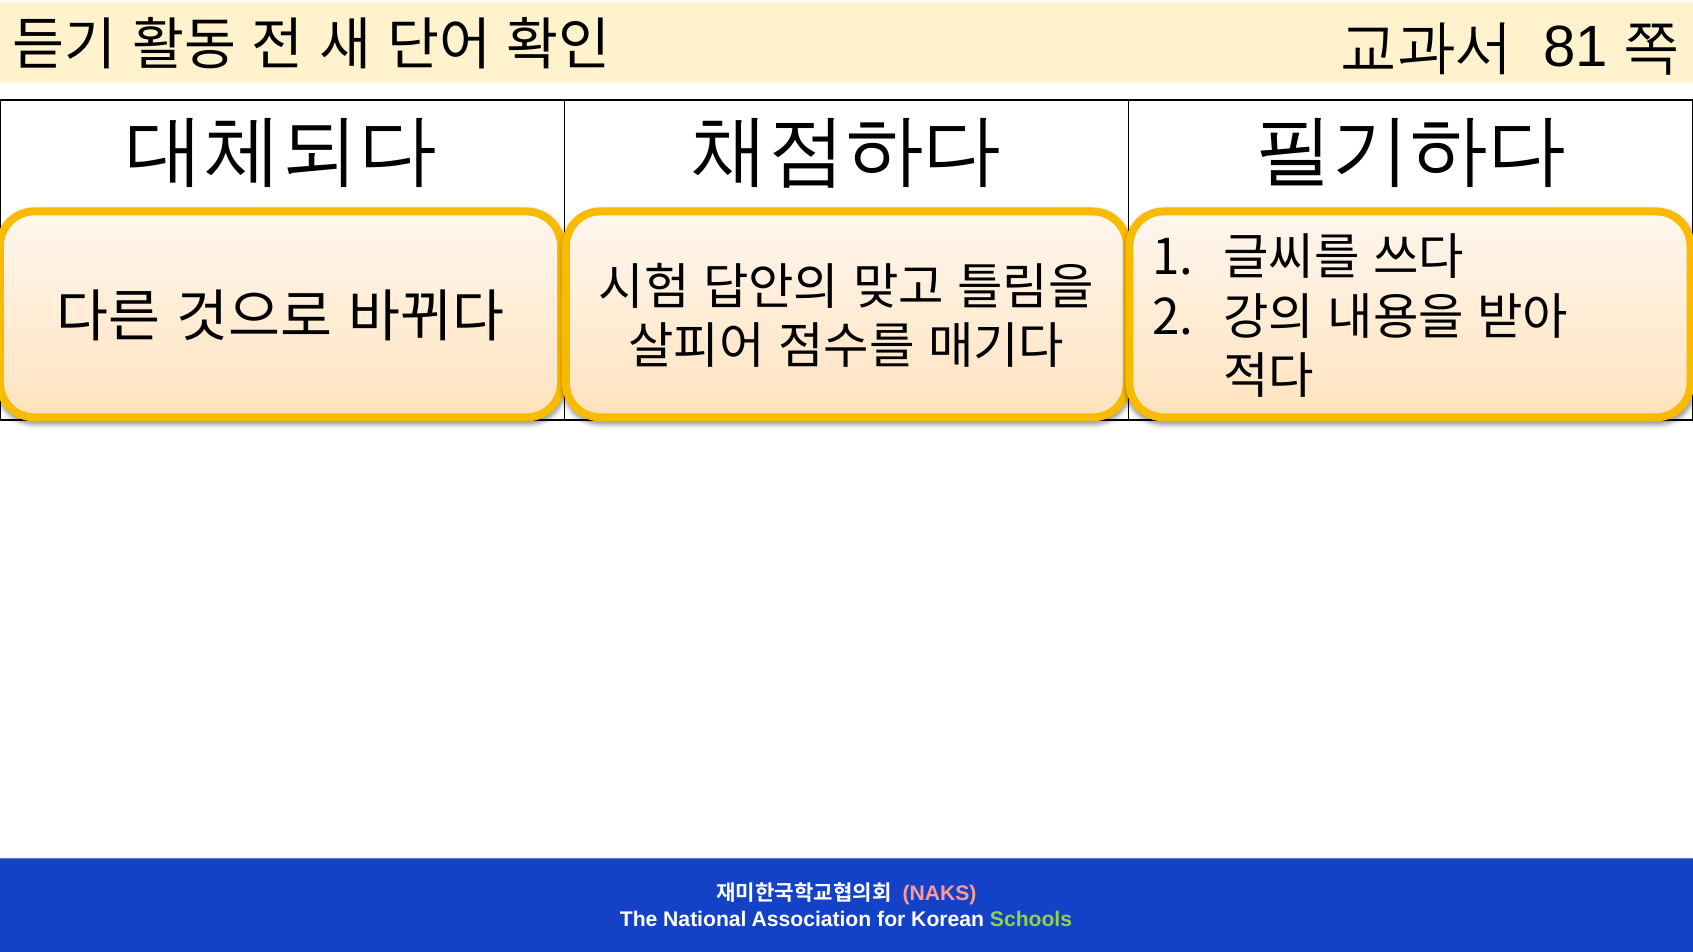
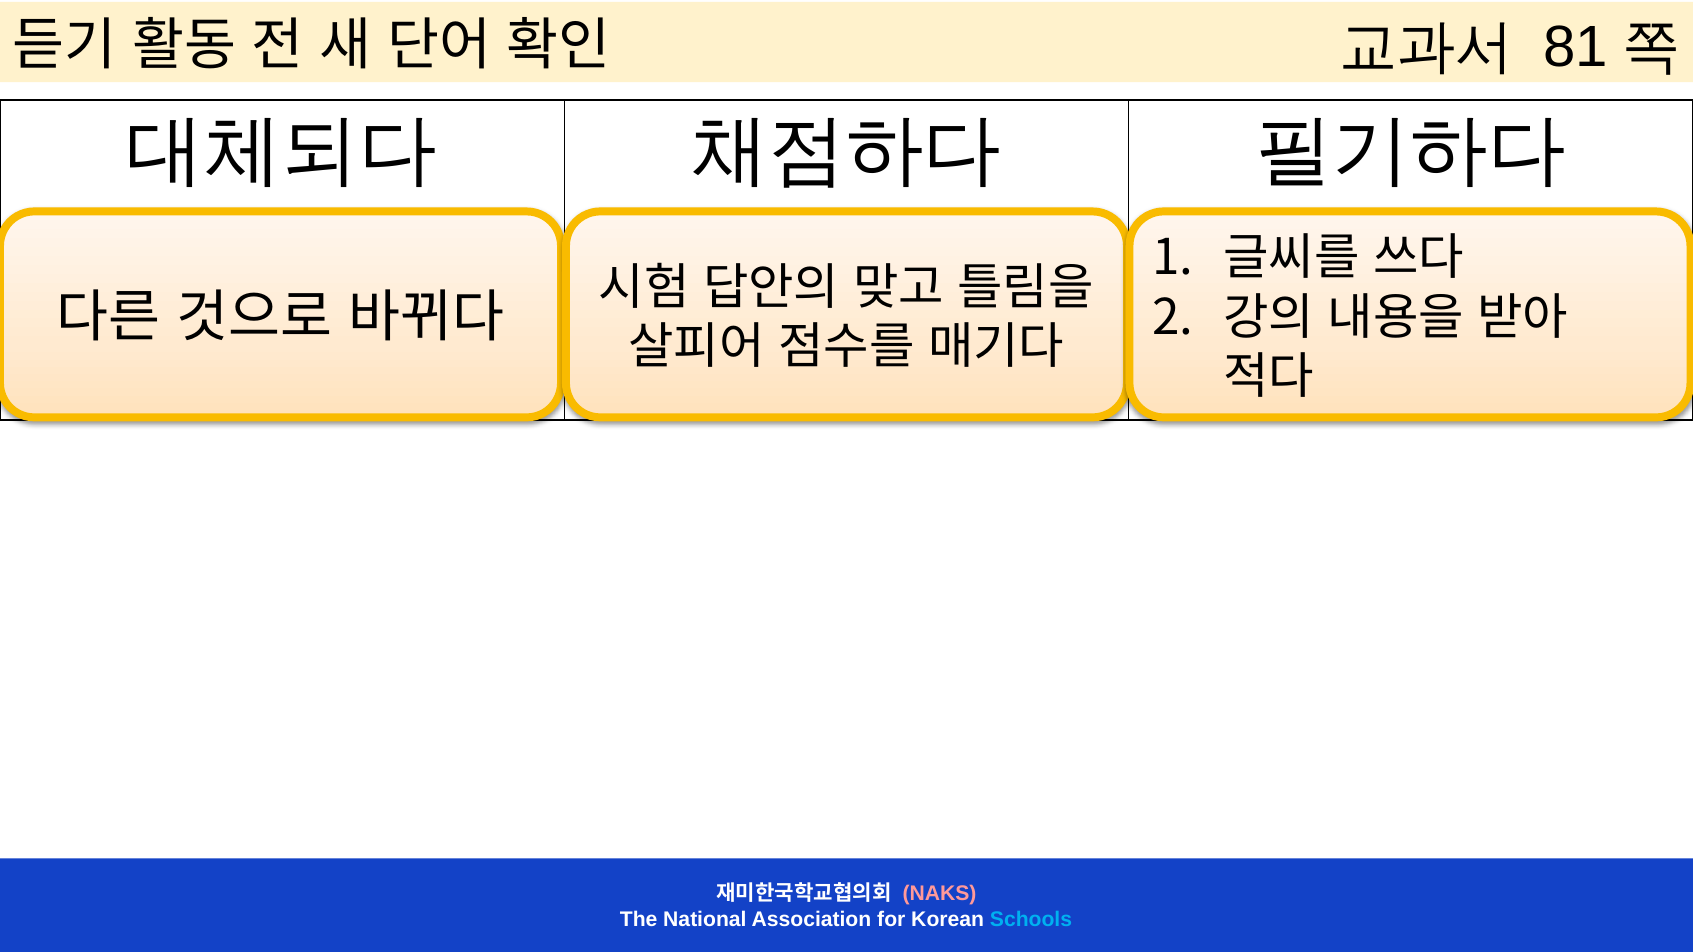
Schools colour: light green -> light blue
